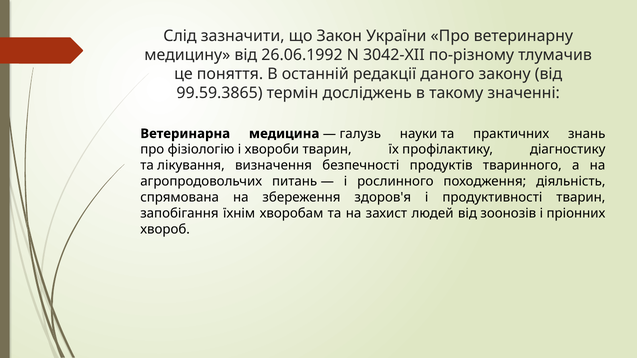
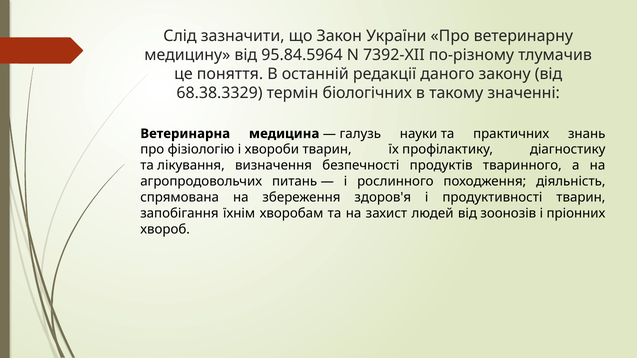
26.06.1992: 26.06.1992 -> 95.84.5964
3042-XII: 3042-XII -> 7392-XII
99.59.3865: 99.59.3865 -> 68.38.3329
досліджень: досліджень -> біологічних
